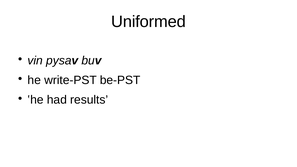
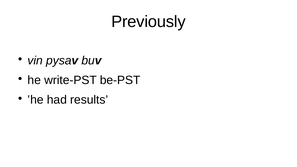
Uniformed: Uniformed -> Previously
